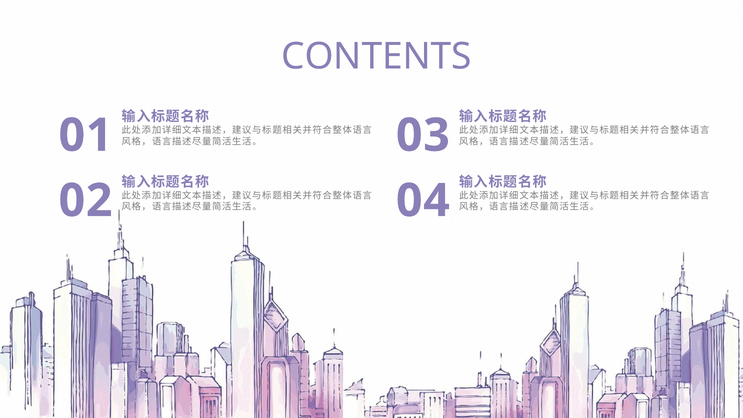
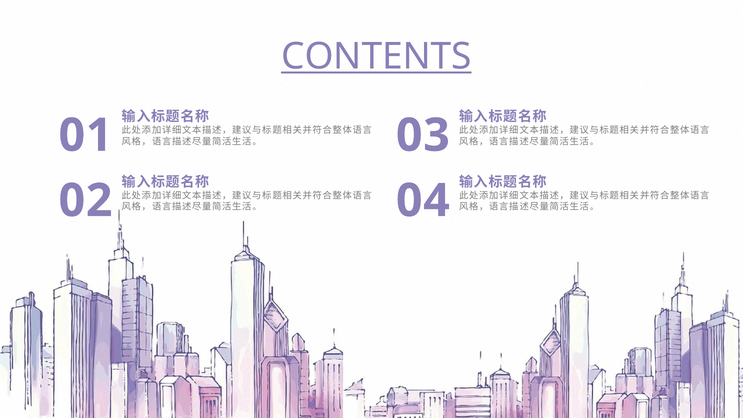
CONTENTS underline: none -> present
